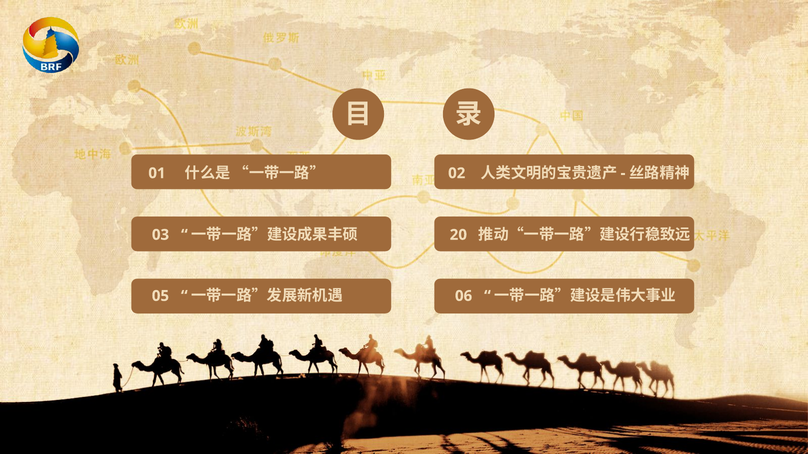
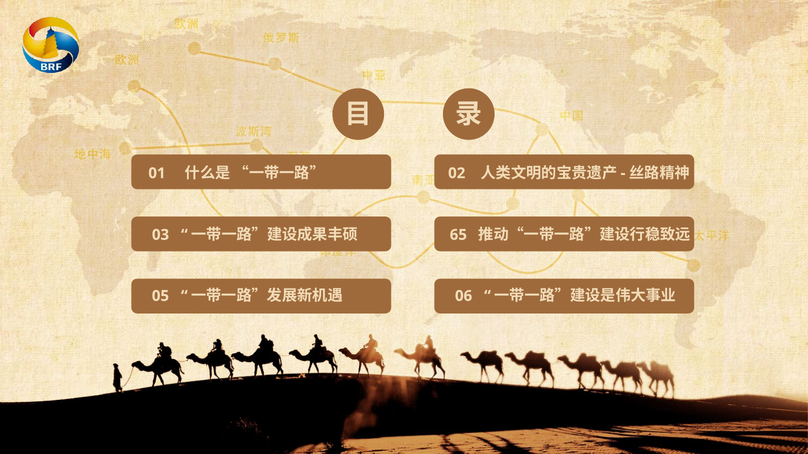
20: 20 -> 65
